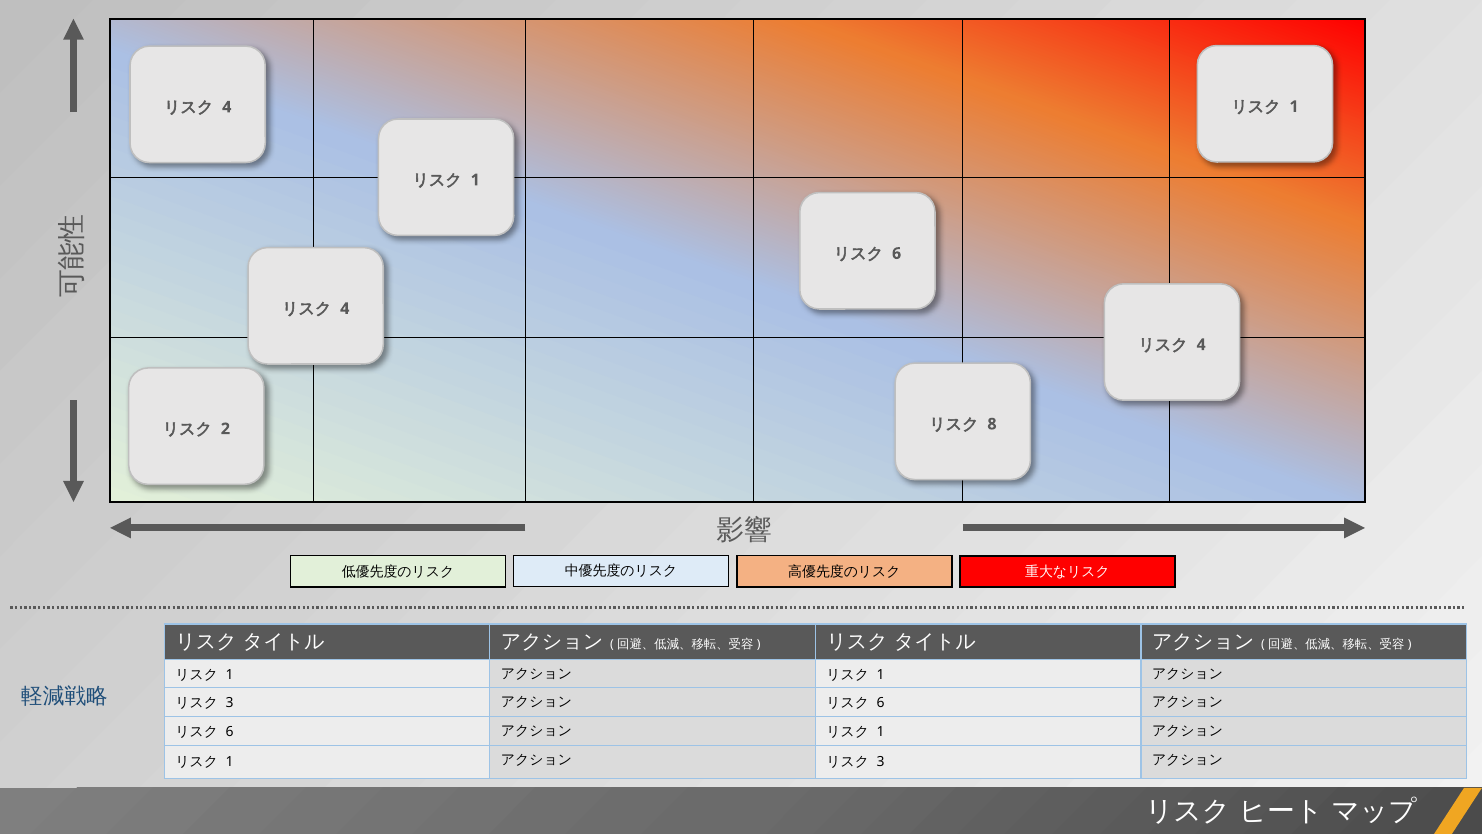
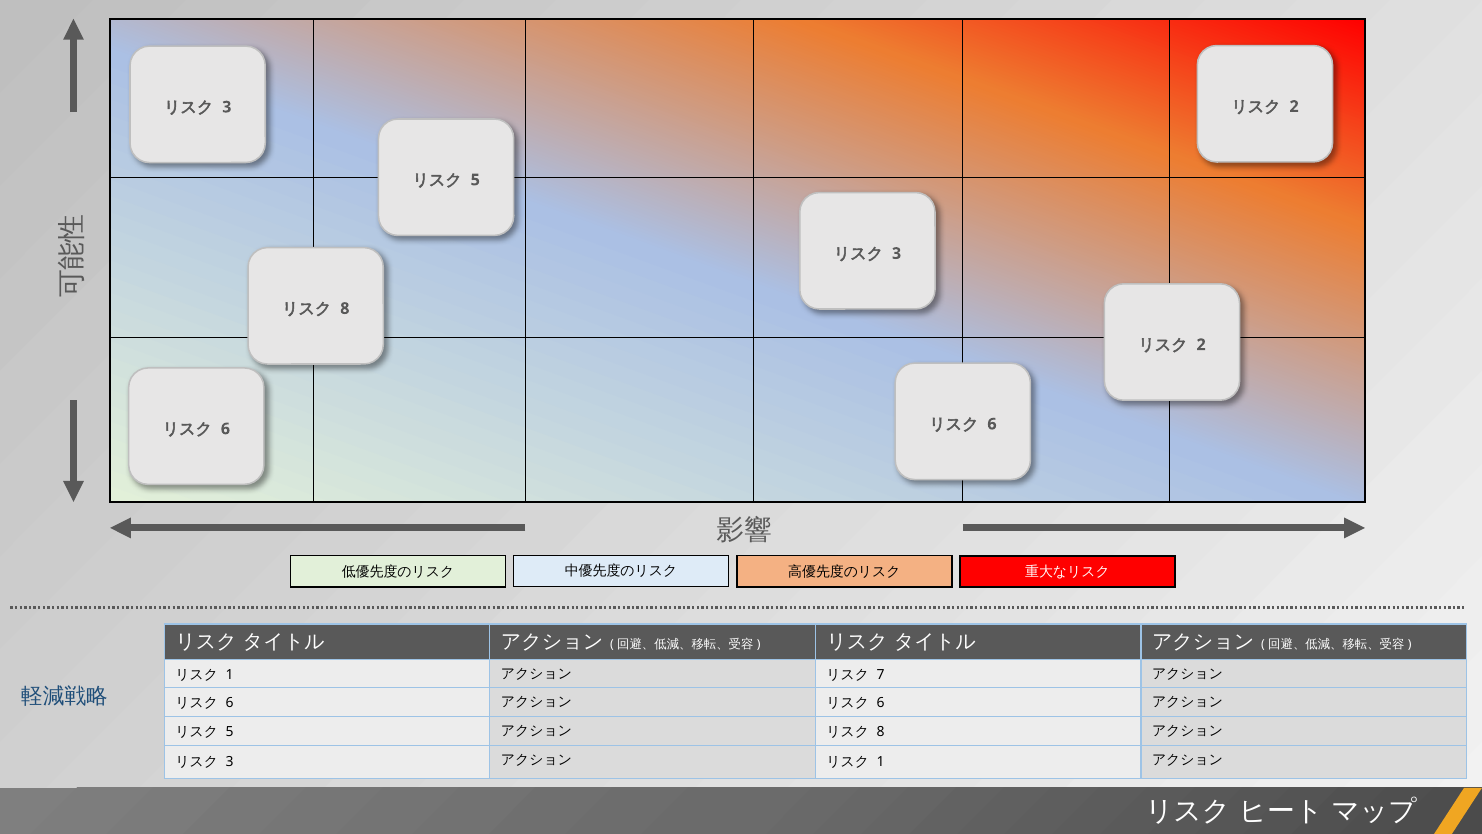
1 at (1294, 106): 1 -> 2
4 at (227, 107): 4 -> 3
1 at (475, 180): 1 -> 5
6 at (897, 253): 6 -> 3
4 at (345, 308): 4 -> 8
4 at (1201, 345): 4 -> 2
8 at (992, 424): 8 -> 6
2 at (225, 429): 2 -> 6
1 at (881, 675): 1 -> 7
3 at (230, 703): 3 -> 6
6 at (230, 732): 6 -> 5
1 at (881, 732): 1 -> 8
1 at (230, 761): 1 -> 3
3 at (881, 761): 3 -> 1
